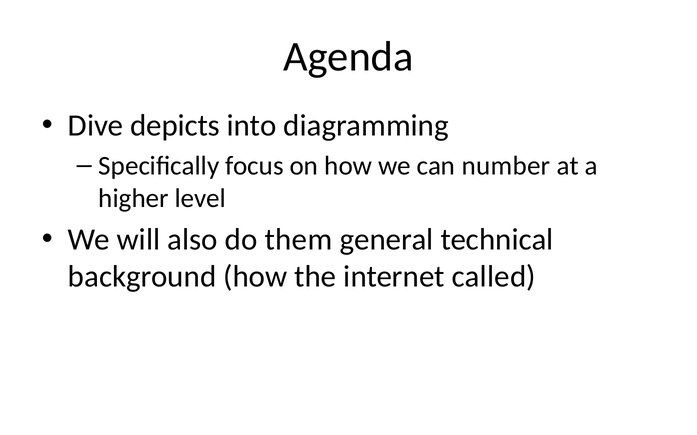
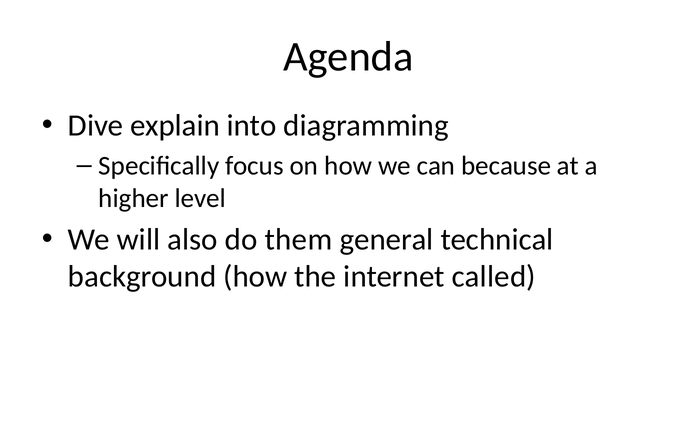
depicts: depicts -> explain
number: number -> because
